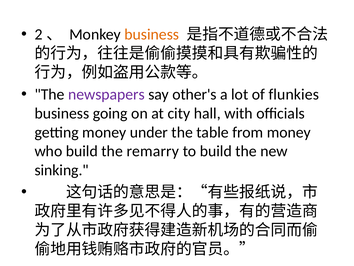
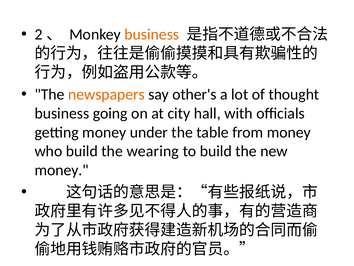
newspapers colour: purple -> orange
flunkies: flunkies -> thought
remarry: remarry -> wearing
sinking at (62, 170): sinking -> money
